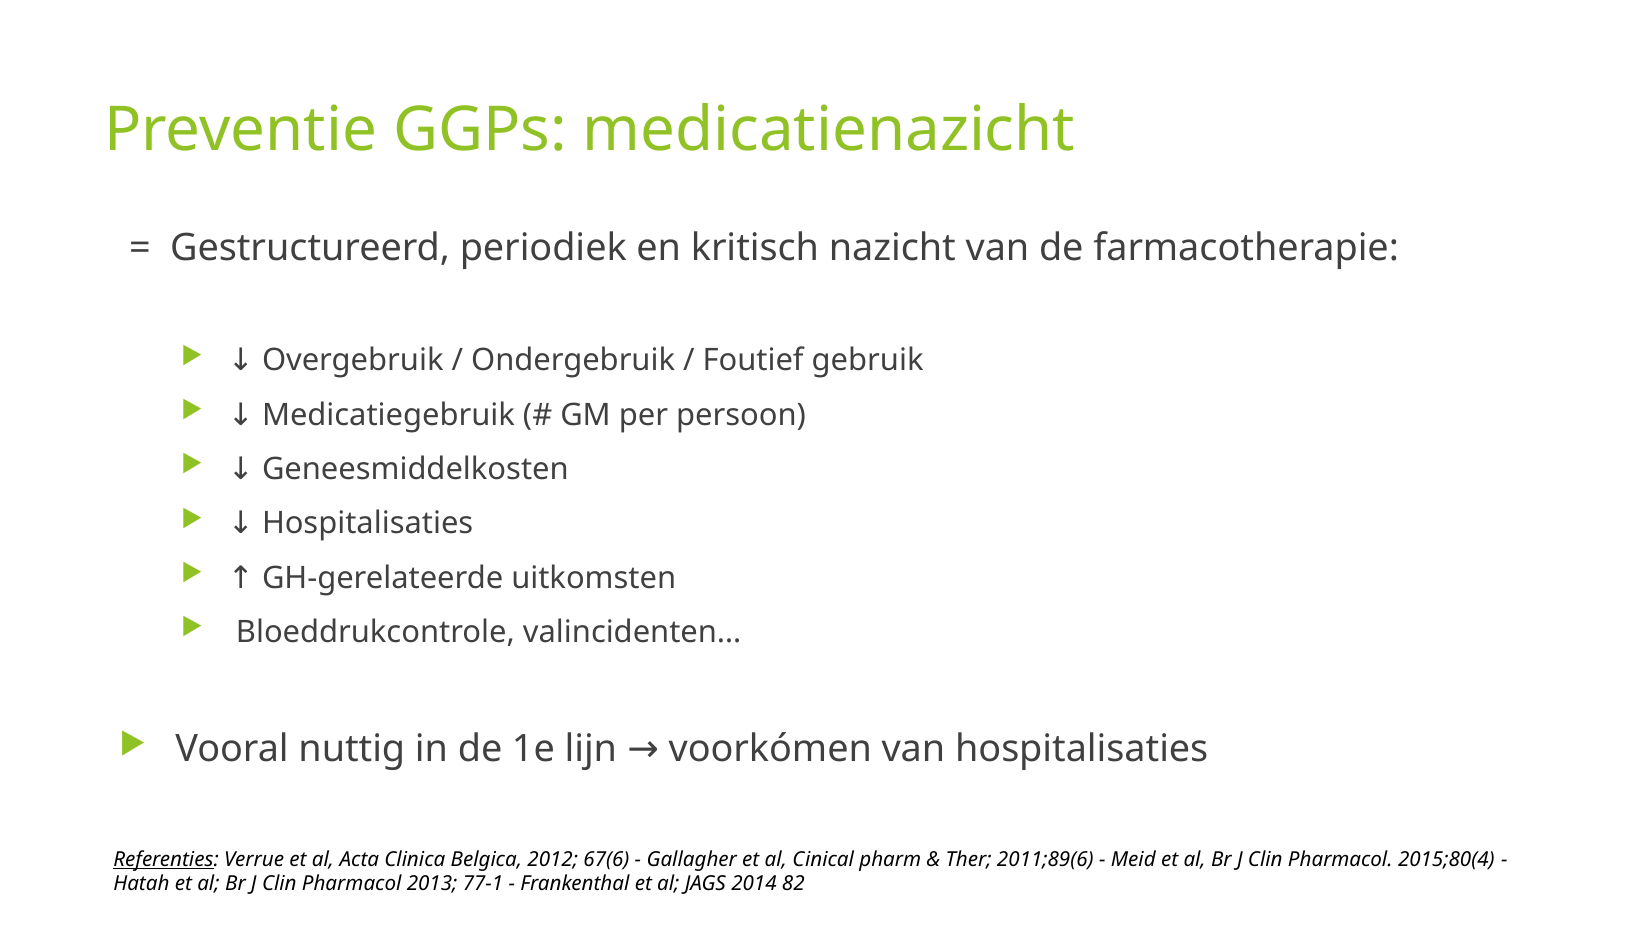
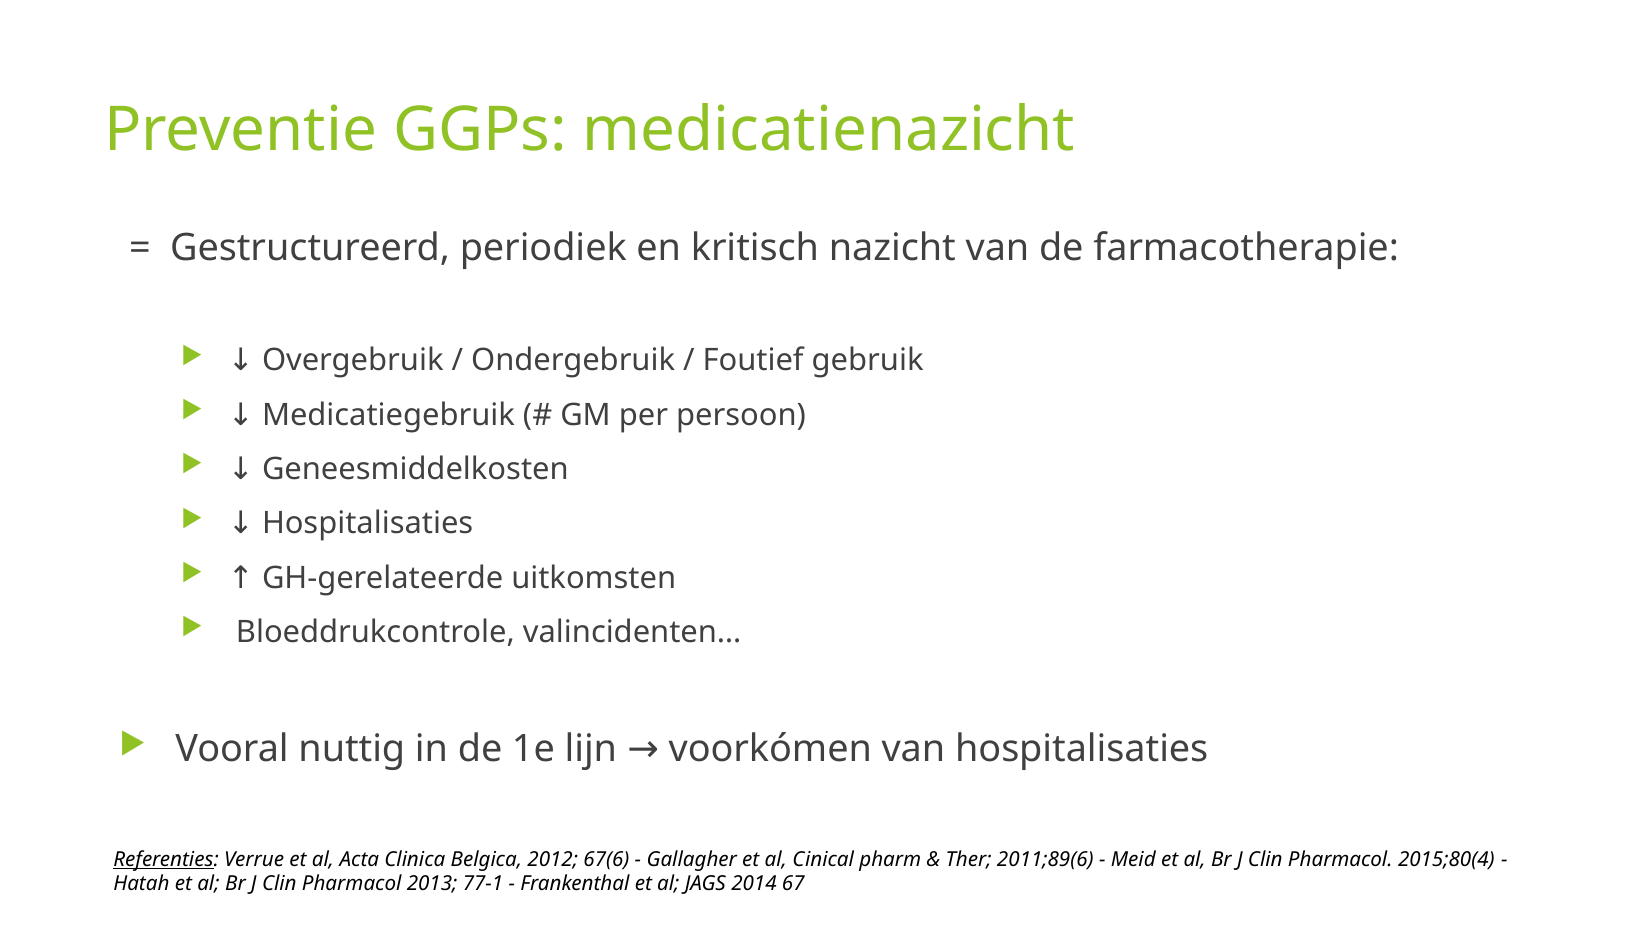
82: 82 -> 67
